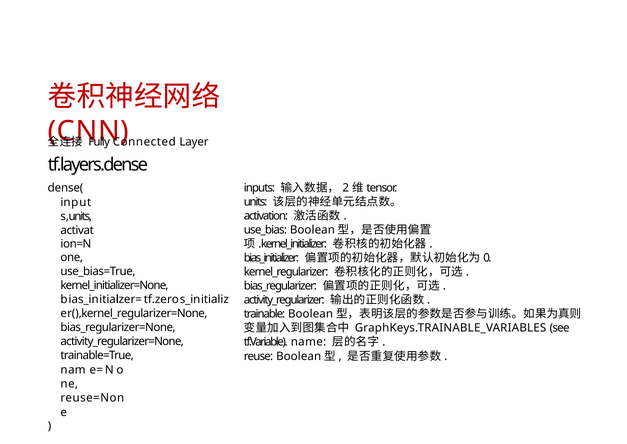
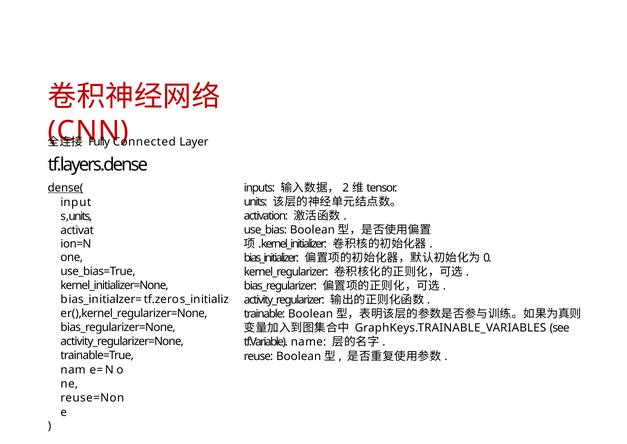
dense( underline: none -> present
